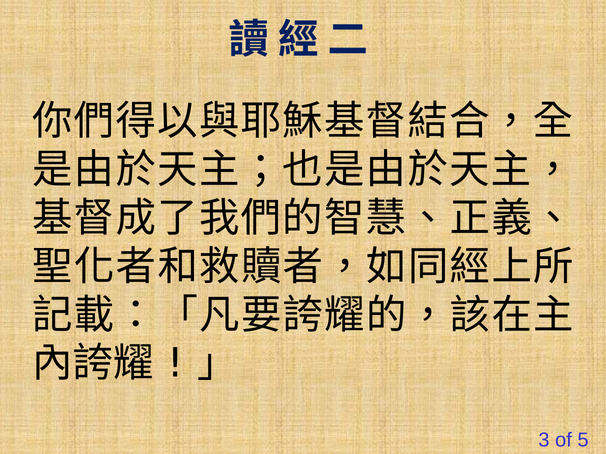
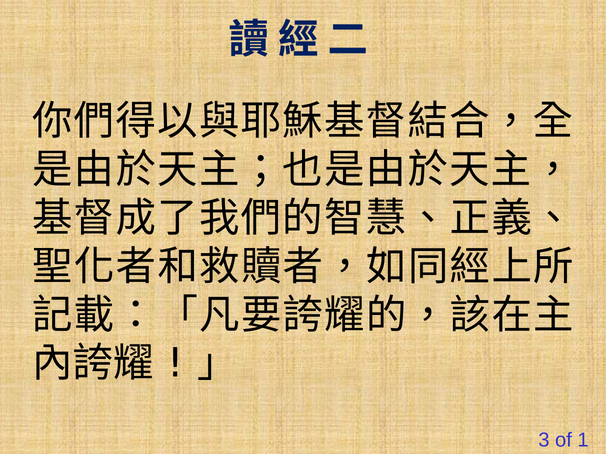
5: 5 -> 1
